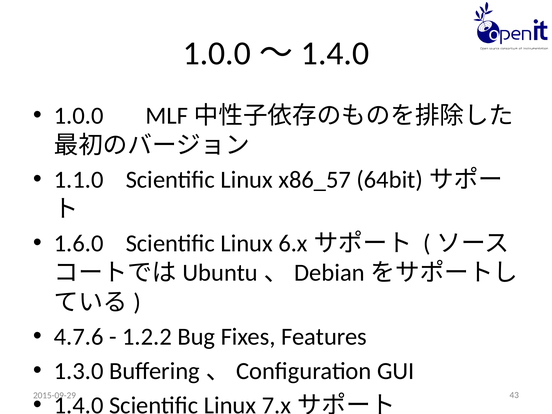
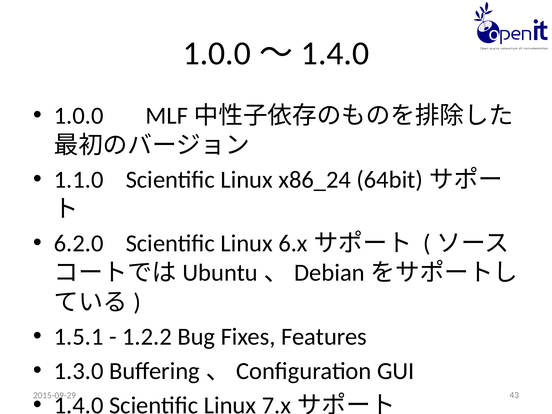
x86_57: x86_57 -> x86_24
1.6.0: 1.6.0 -> 6.2.0
4.7.6: 4.7.6 -> 1.5.1
